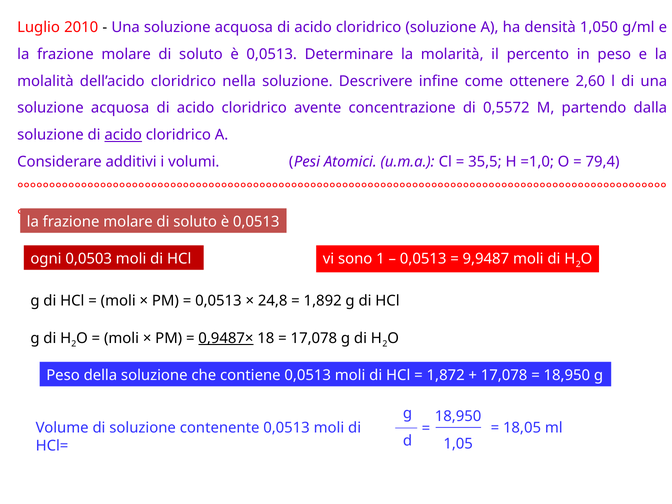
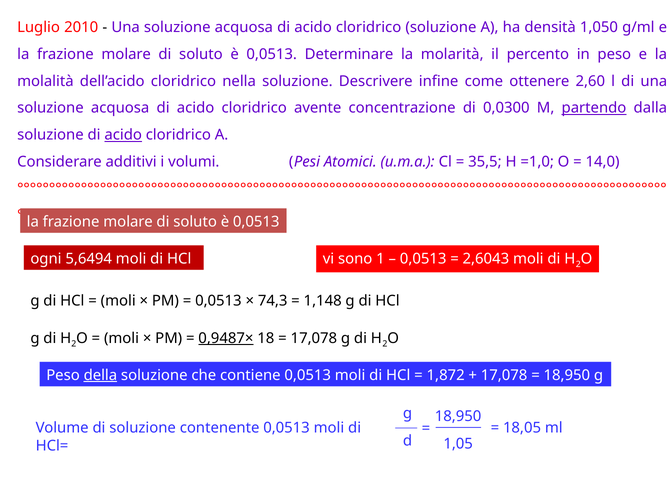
0,5572: 0,5572 -> 0,0300
partendo underline: none -> present
79,4: 79,4 -> 14,0
0,0503: 0,0503 -> 5,6494
9,9487: 9,9487 -> 2,6043
24,8: 24,8 -> 74,3
1,892: 1,892 -> 1,148
della underline: none -> present
